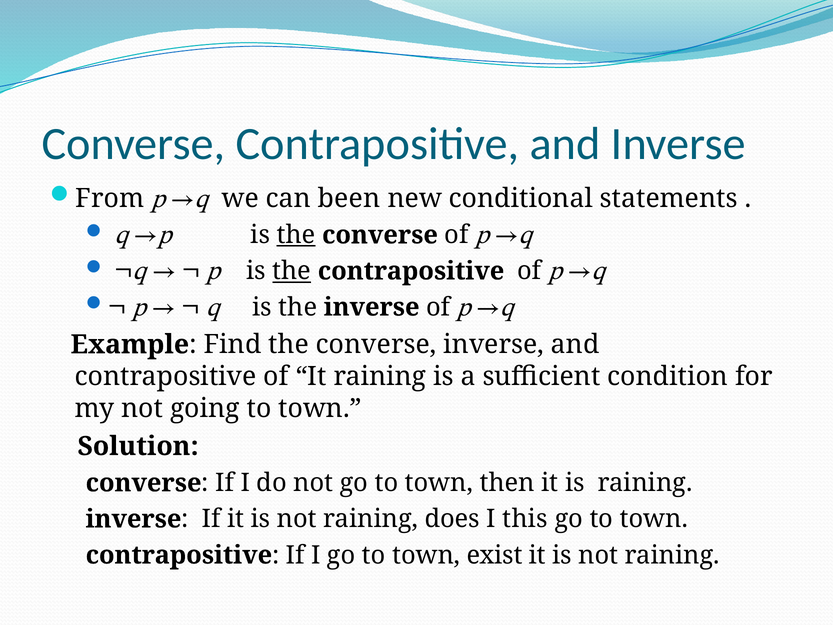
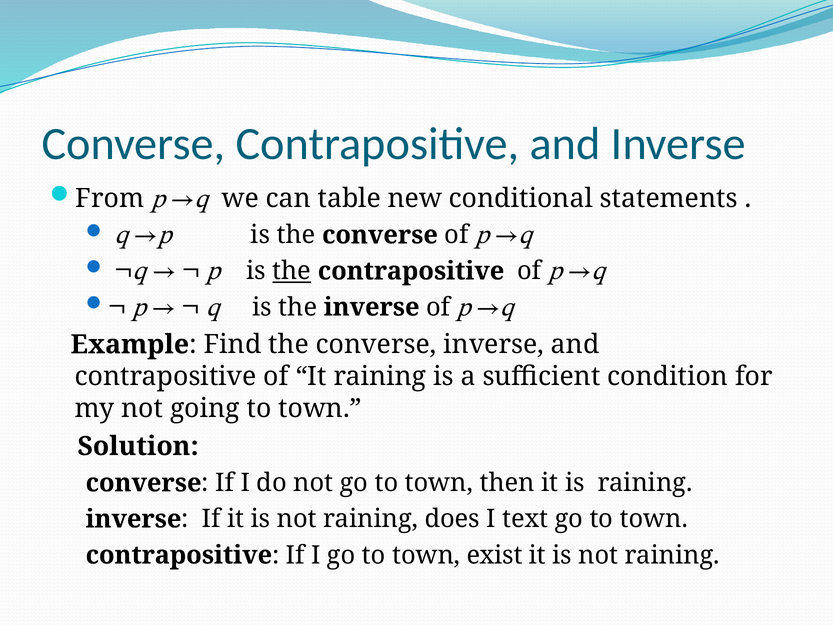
been: been -> table
the at (296, 235) underline: present -> none
this: this -> text
